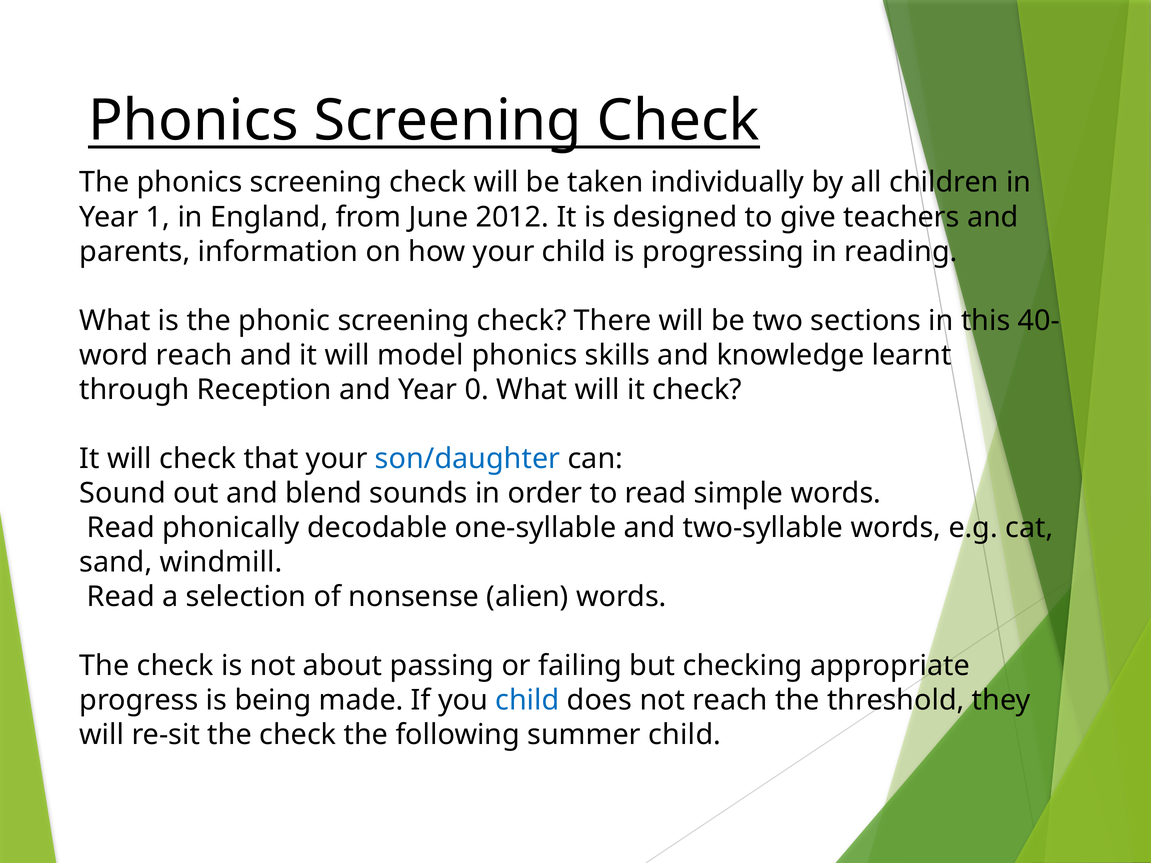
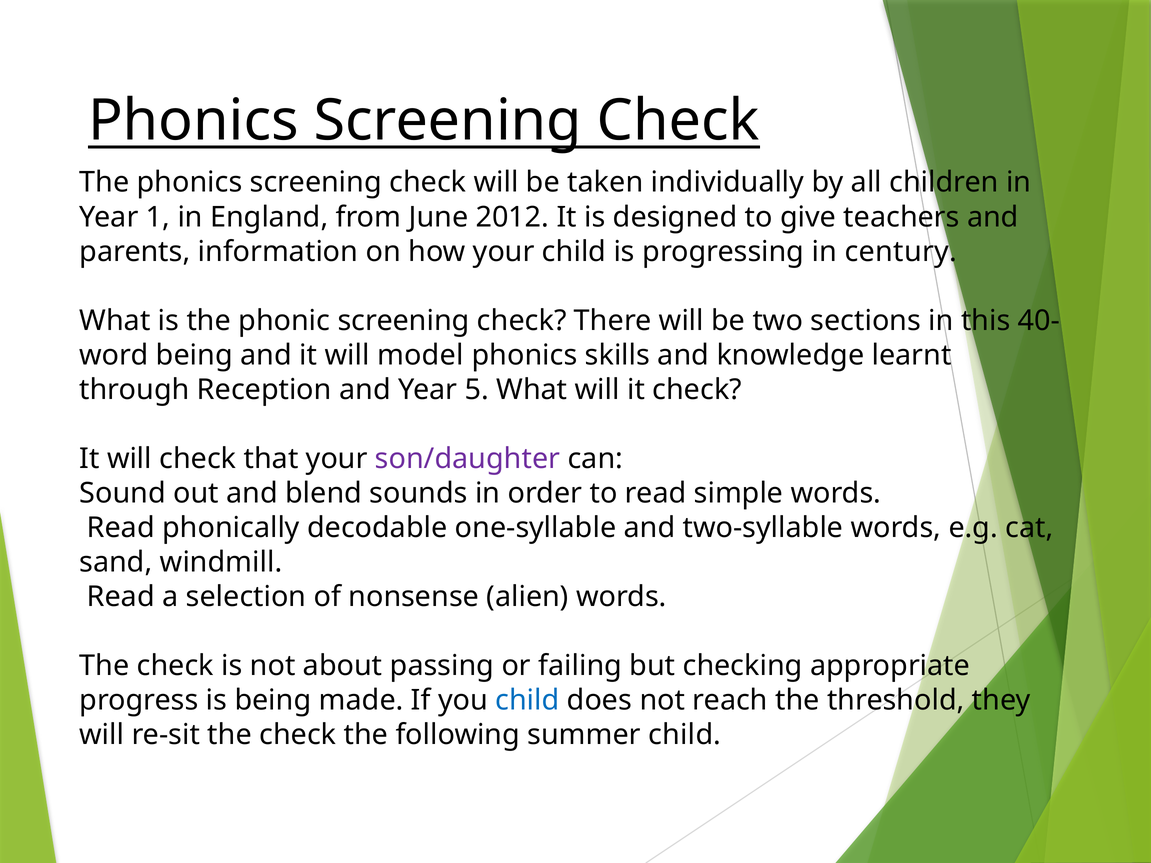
reading: reading -> century
reach at (194, 355): reach -> being
0: 0 -> 5
son/daughter colour: blue -> purple
